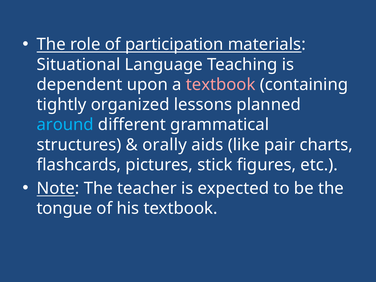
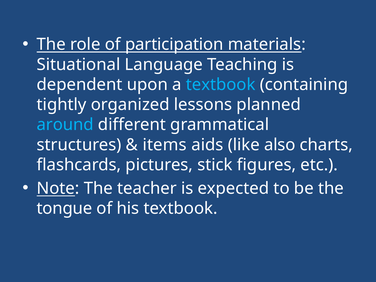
textbook at (221, 85) colour: pink -> light blue
orally: orally -> items
pair: pair -> also
